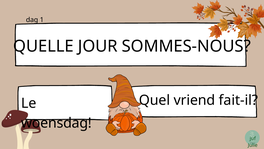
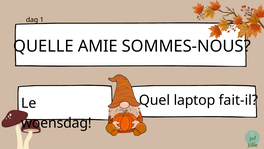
JOUR: JOUR -> AMIE
vriend: vriend -> laptop
